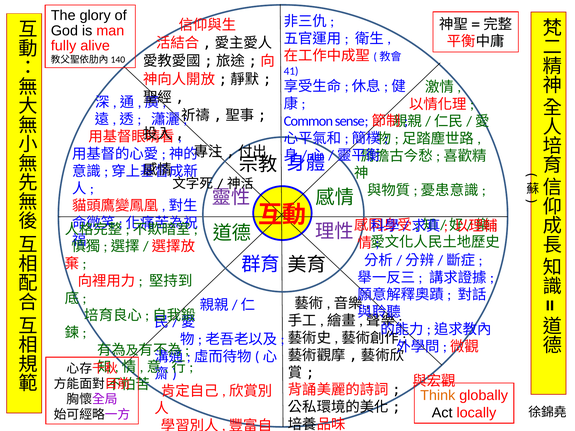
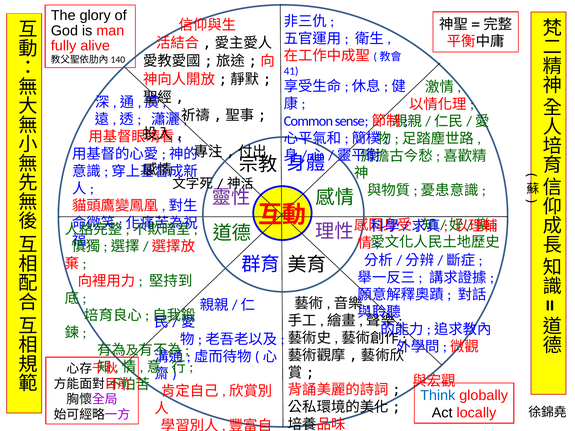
Think colour: orange -> blue
